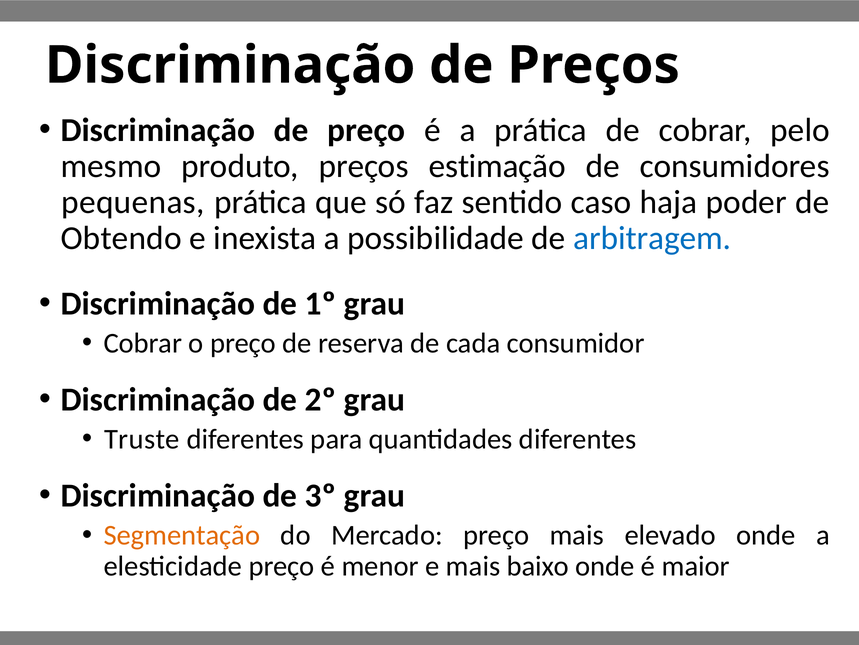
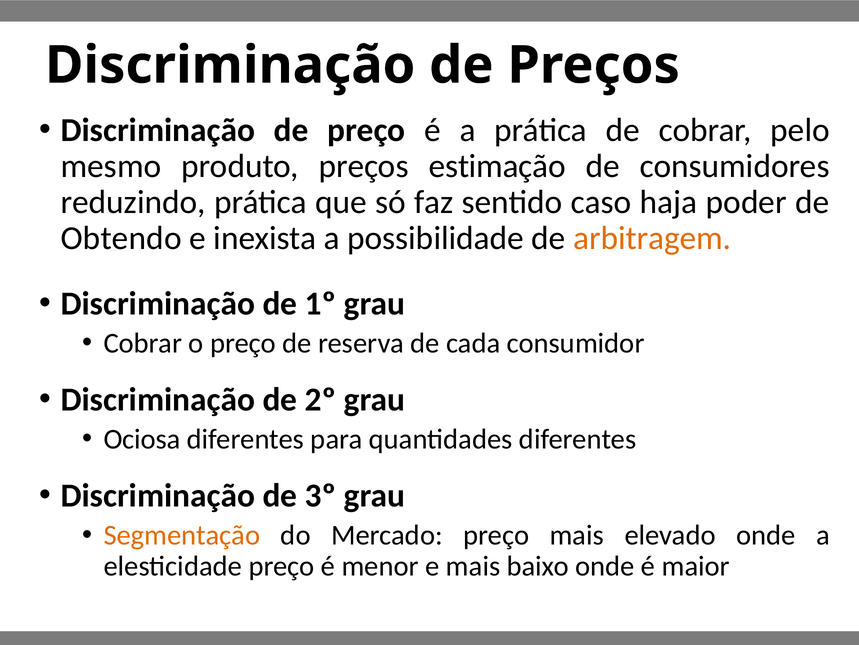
pequenas: pequenas -> reduzindo
arbitragem colour: blue -> orange
Truste: Truste -> Ociosa
